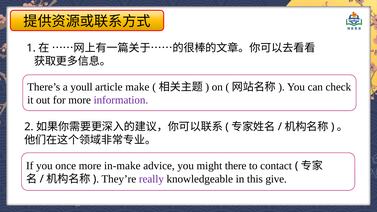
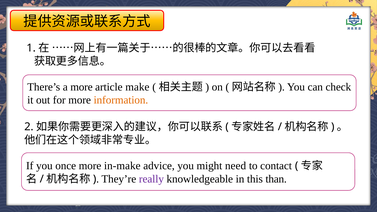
a youll: youll -> more
information colour: purple -> orange
there: there -> need
give: give -> than
